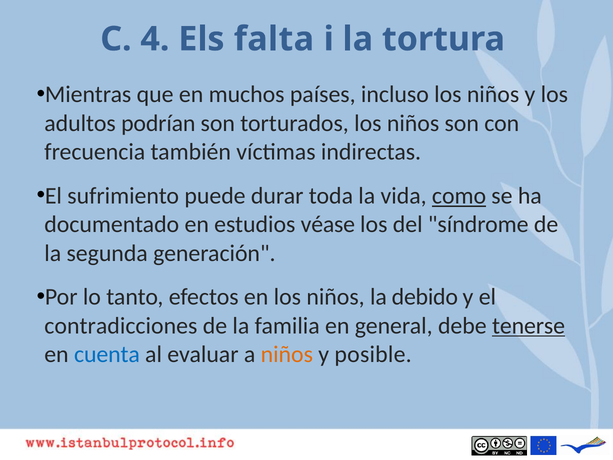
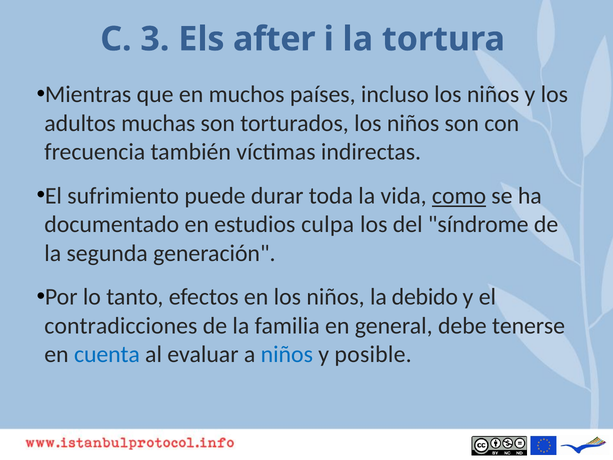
4: 4 -> 3
falta: falta -> after
podrían: podrían -> muchas
véase: véase -> culpa
tenerse underline: present -> none
niños at (287, 354) colour: orange -> blue
